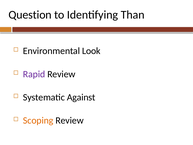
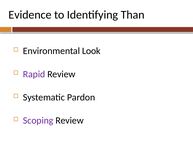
Question: Question -> Evidence
Against: Against -> Pardon
Scoping colour: orange -> purple
